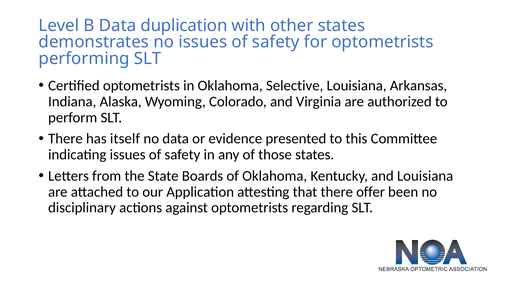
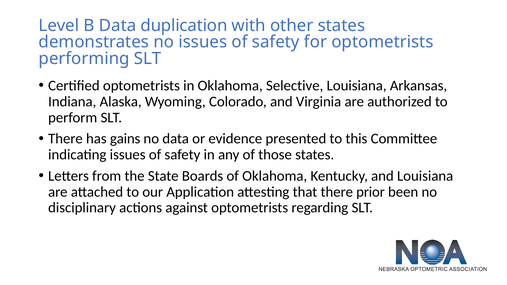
itself: itself -> gains
offer: offer -> prior
